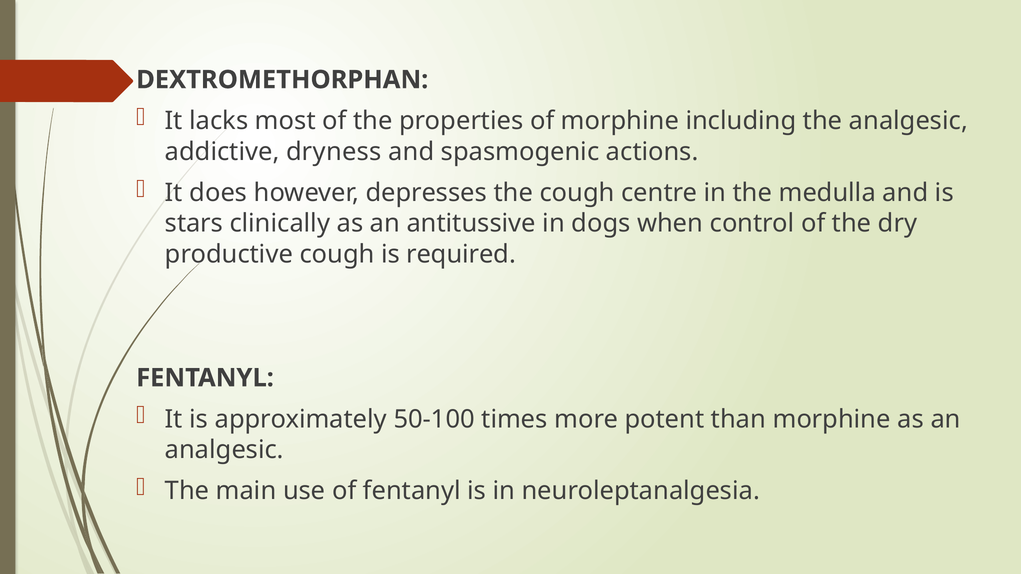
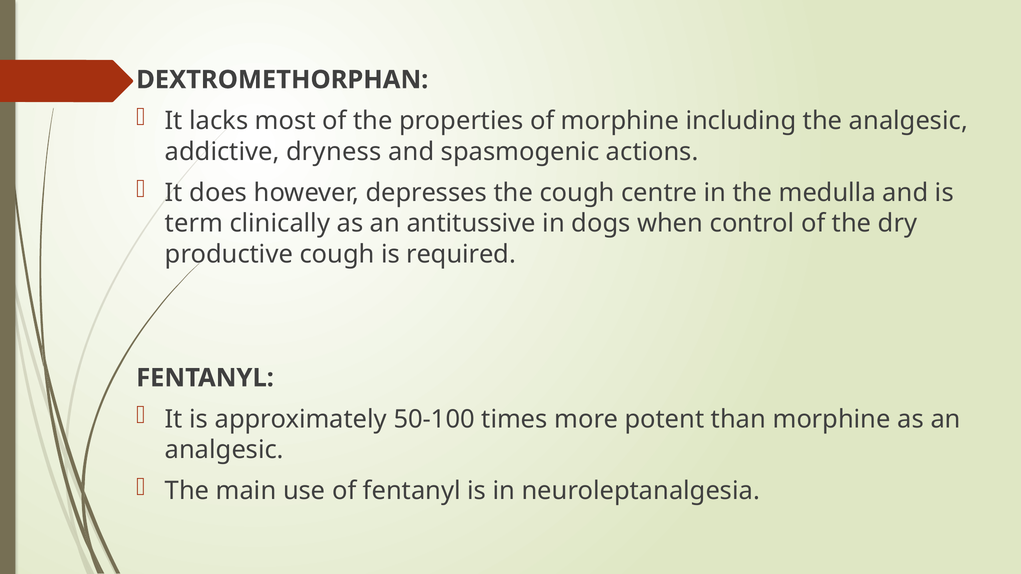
stars: stars -> term
